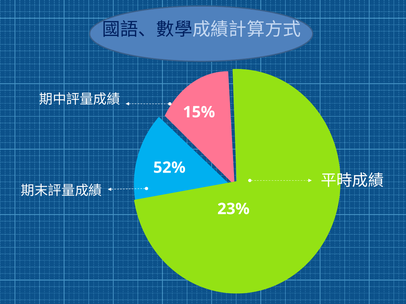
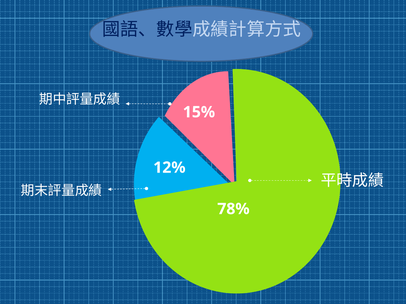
52%: 52% -> 12%
23%: 23% -> 78%
